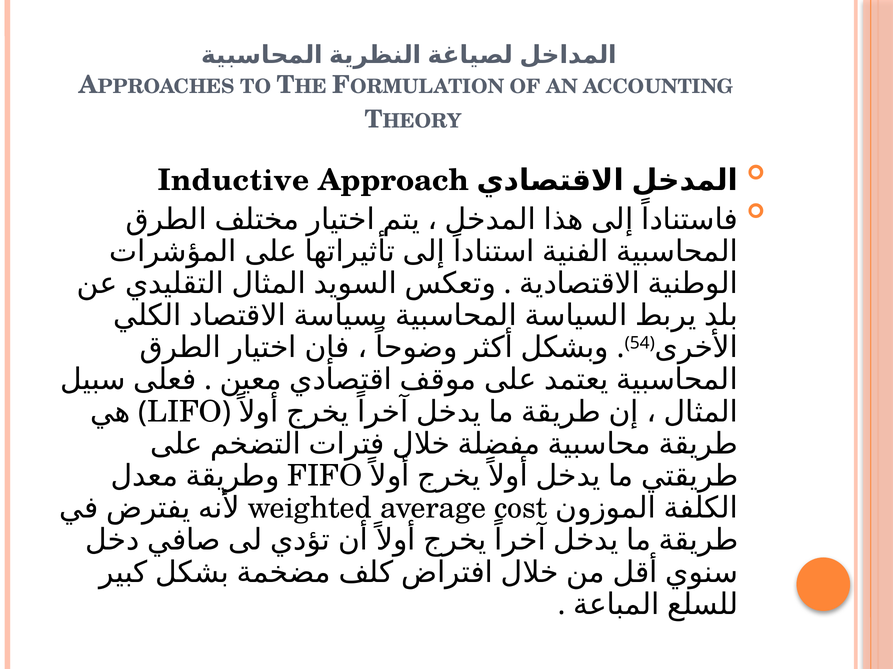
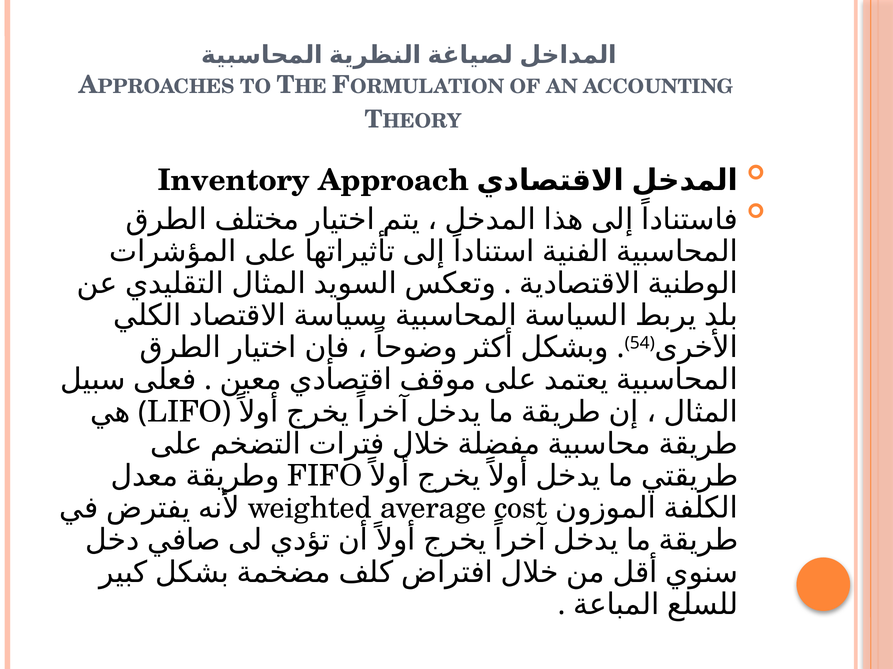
Inductive: Inductive -> Inventory
